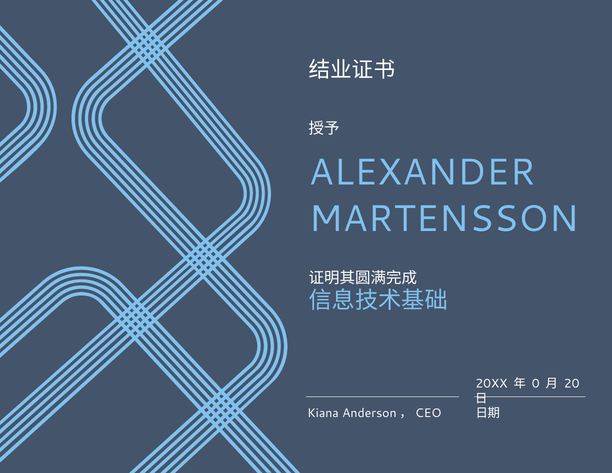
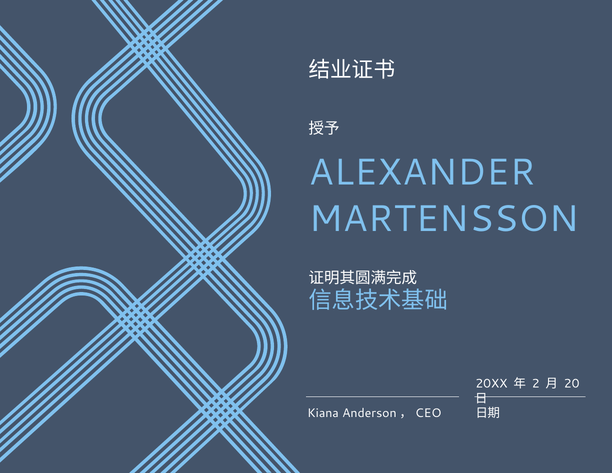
0: 0 -> 2
